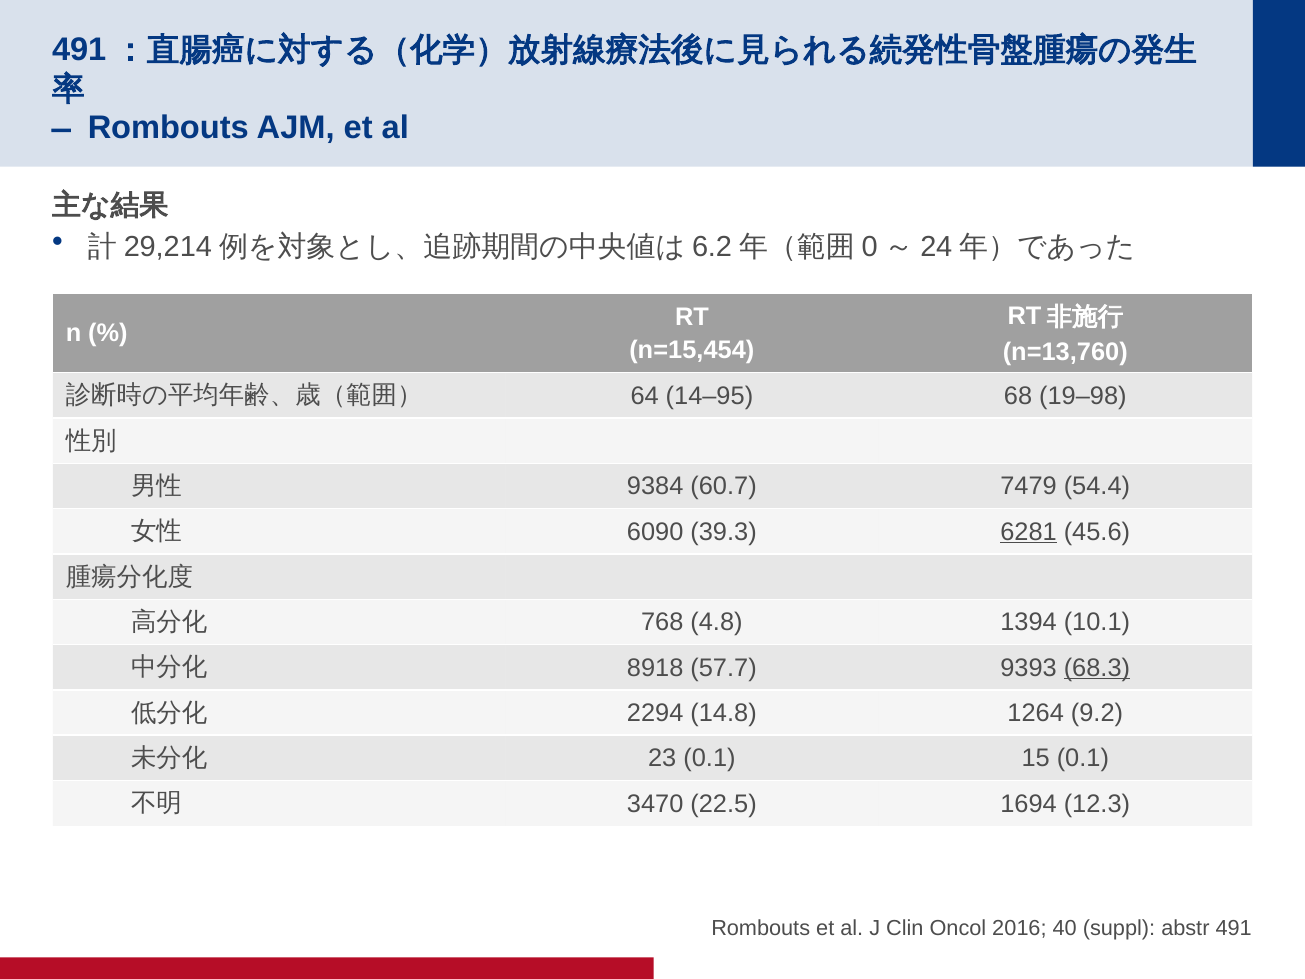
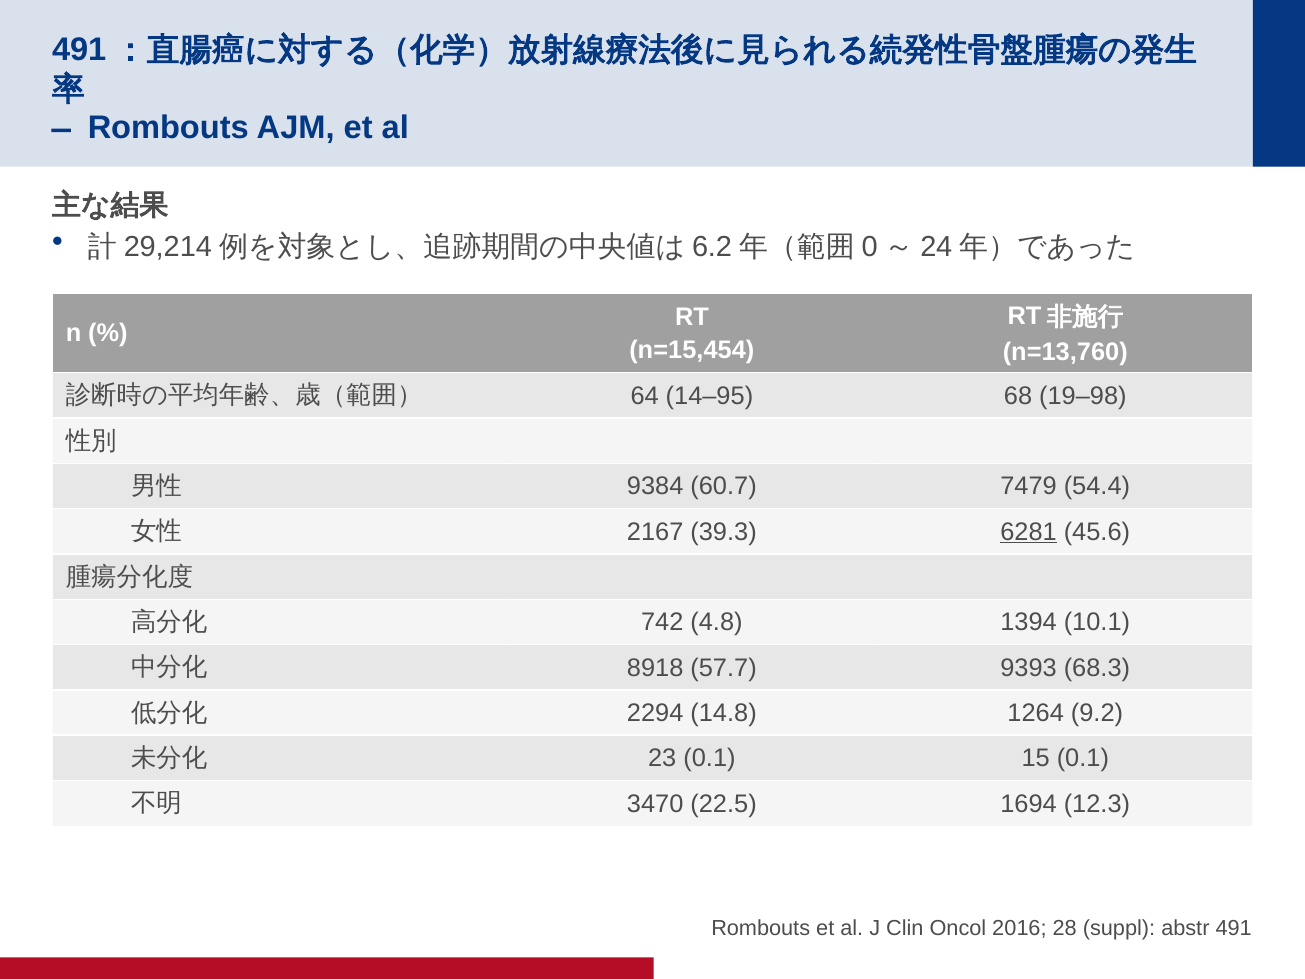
6090: 6090 -> 2167
768: 768 -> 742
68.3 underline: present -> none
40: 40 -> 28
